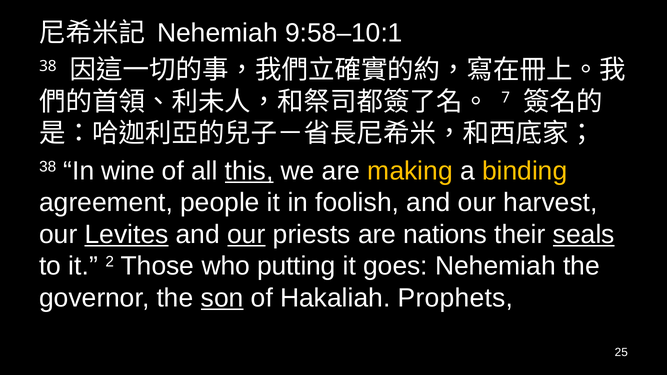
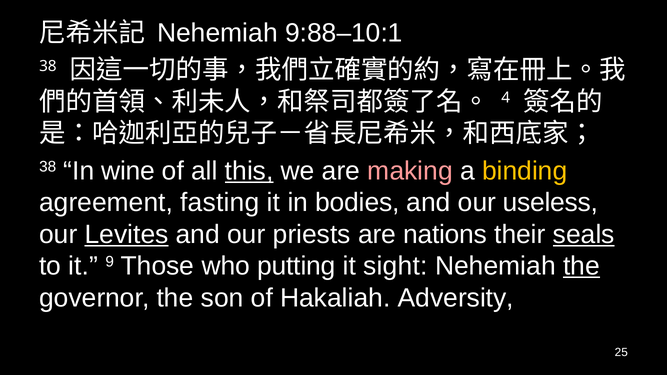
9:58–10:1: 9:58–10:1 -> 9:88–10:1
7: 7 -> 4
making colour: yellow -> pink
people: people -> fasting
foolish: foolish -> bodies
harvest: harvest -> useless
our at (246, 234) underline: present -> none
2: 2 -> 9
goes: goes -> sight
the at (581, 266) underline: none -> present
son underline: present -> none
Prophets: Prophets -> Adversity
